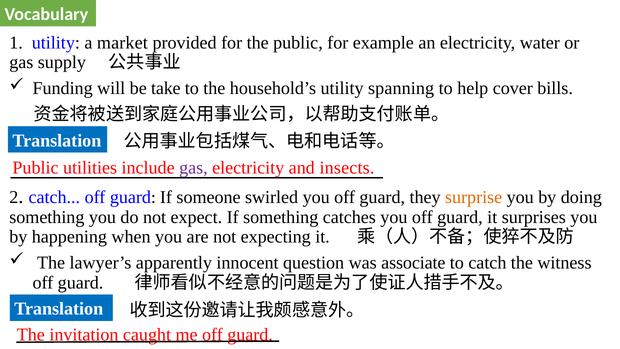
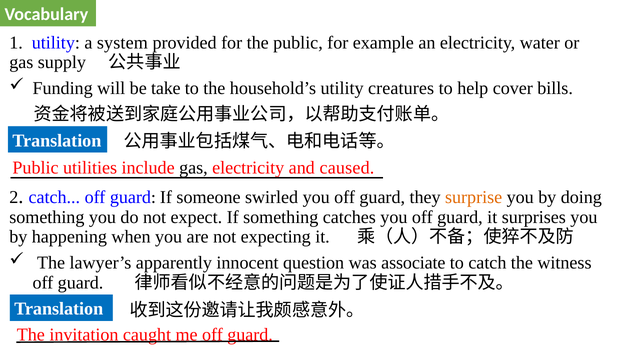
market: market -> system
spanning: spanning -> creatures
gas at (193, 168) colour: purple -> black
insects: insects -> caused
